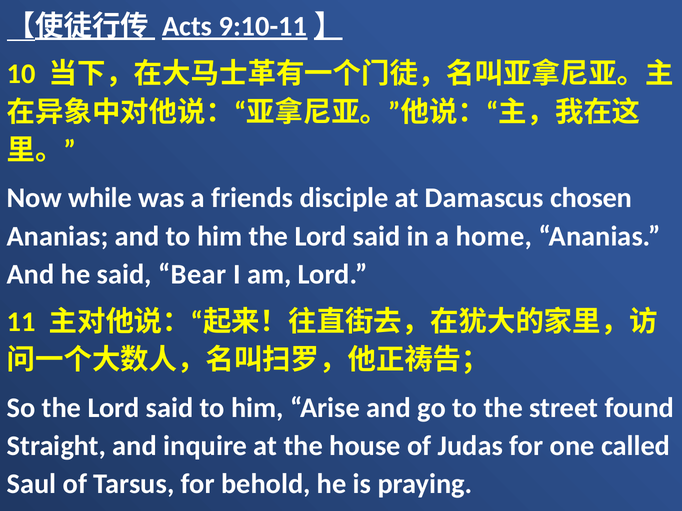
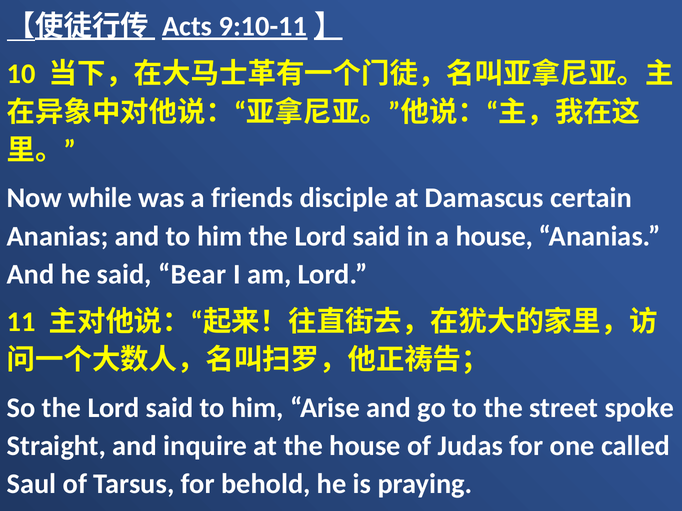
chosen: chosen -> certain
a home: home -> house
found: found -> spoke
